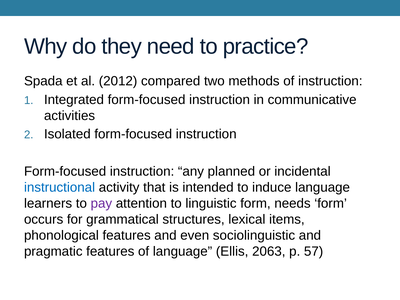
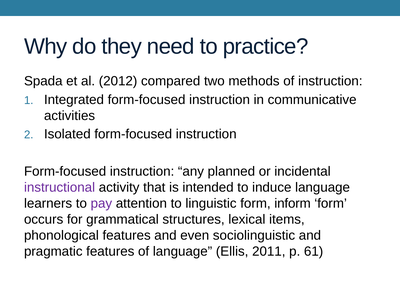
instructional colour: blue -> purple
needs: needs -> inform
2063: 2063 -> 2011
57: 57 -> 61
